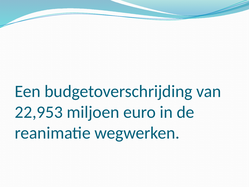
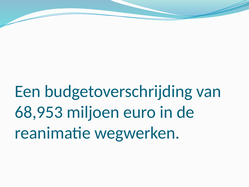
22,953: 22,953 -> 68,953
